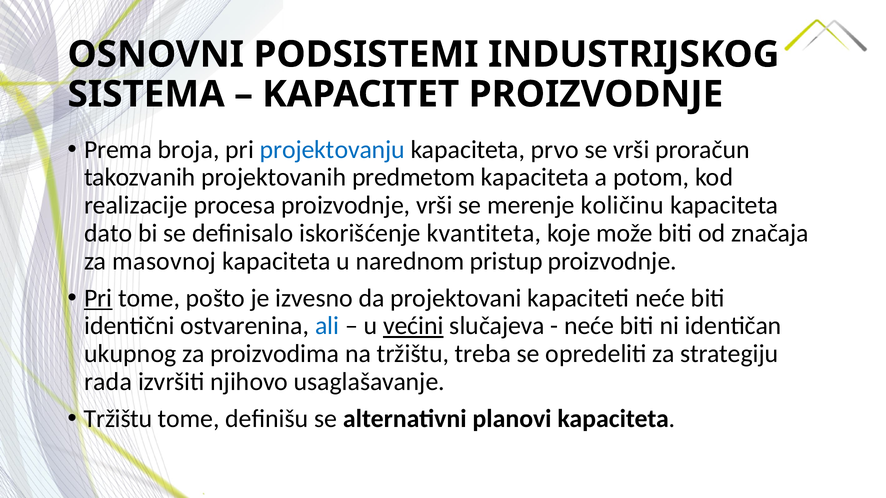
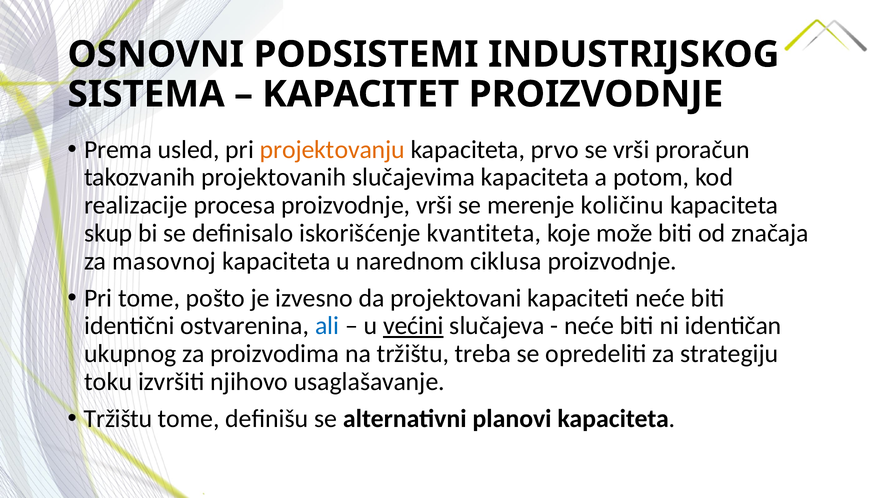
broja: broja -> usled
projektovanju colour: blue -> orange
predmetom: predmetom -> slučajevima
dato: dato -> skup
pristup: pristup -> ciklusa
Pri at (98, 298) underline: present -> none
rada: rada -> toku
